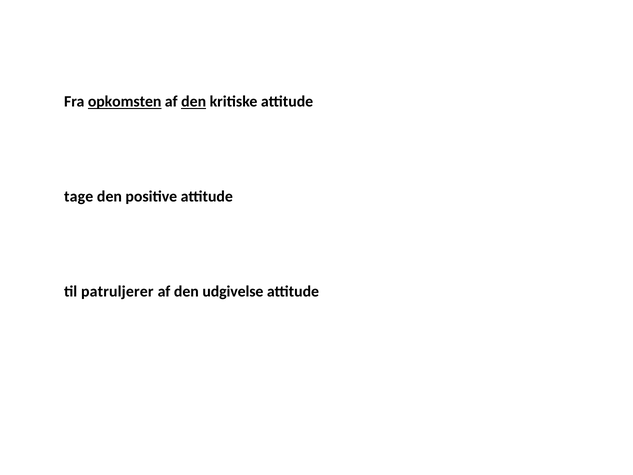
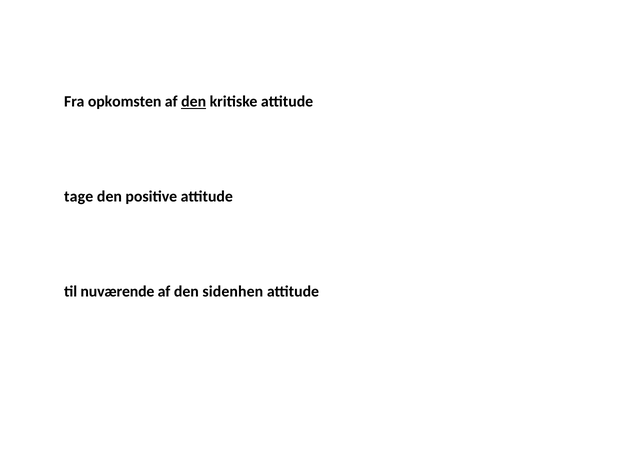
opkomsten underline: present -> none
patruljerer: patruljerer -> nuværende
udgivelse: udgivelse -> sidenhen
